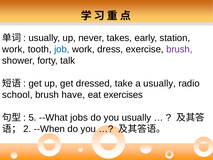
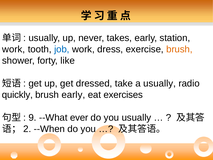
brush at (179, 49) colour: purple -> orange
talk: talk -> like
school: school -> quickly
brush have: have -> early
5: 5 -> 9
jobs: jobs -> ever
